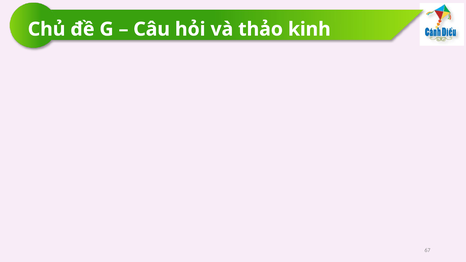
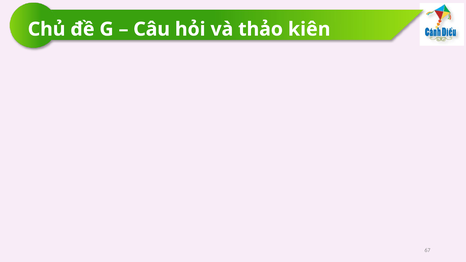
kinh: kinh -> kiên
